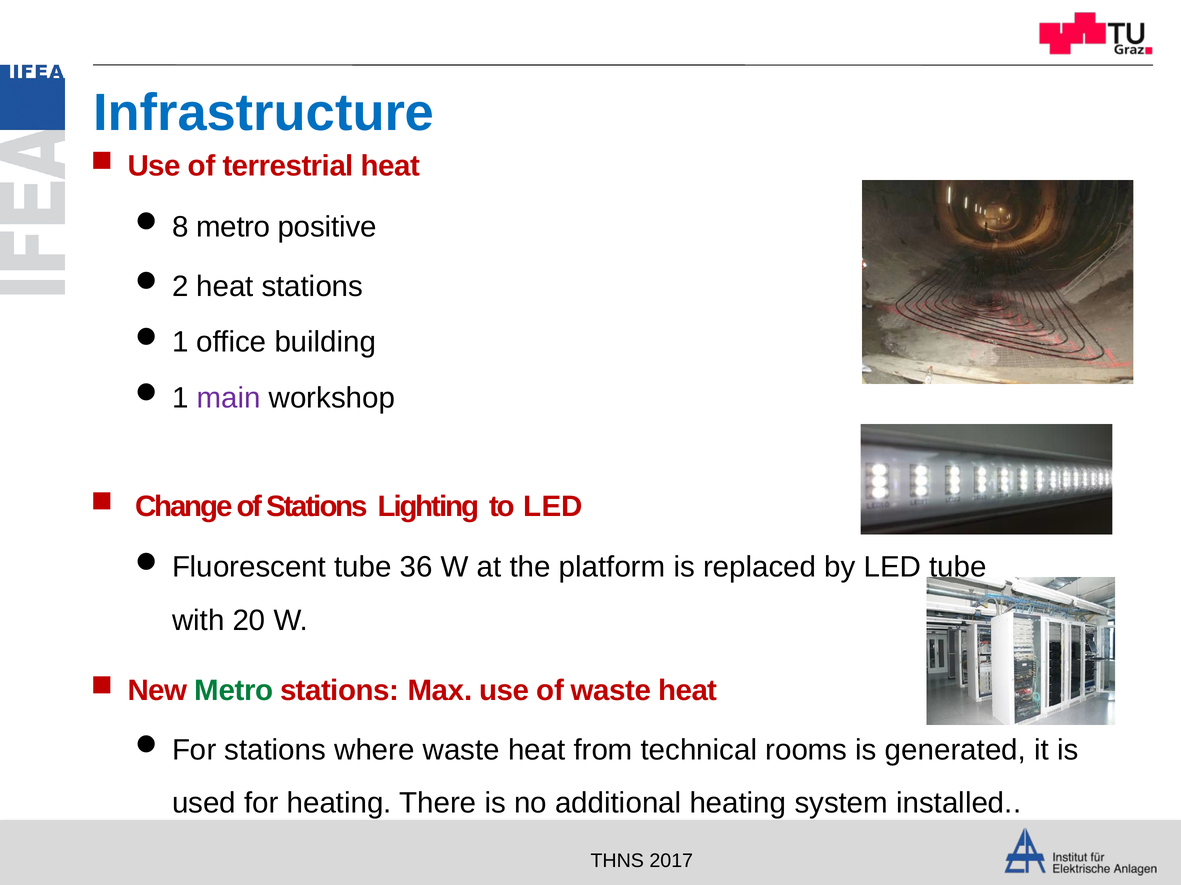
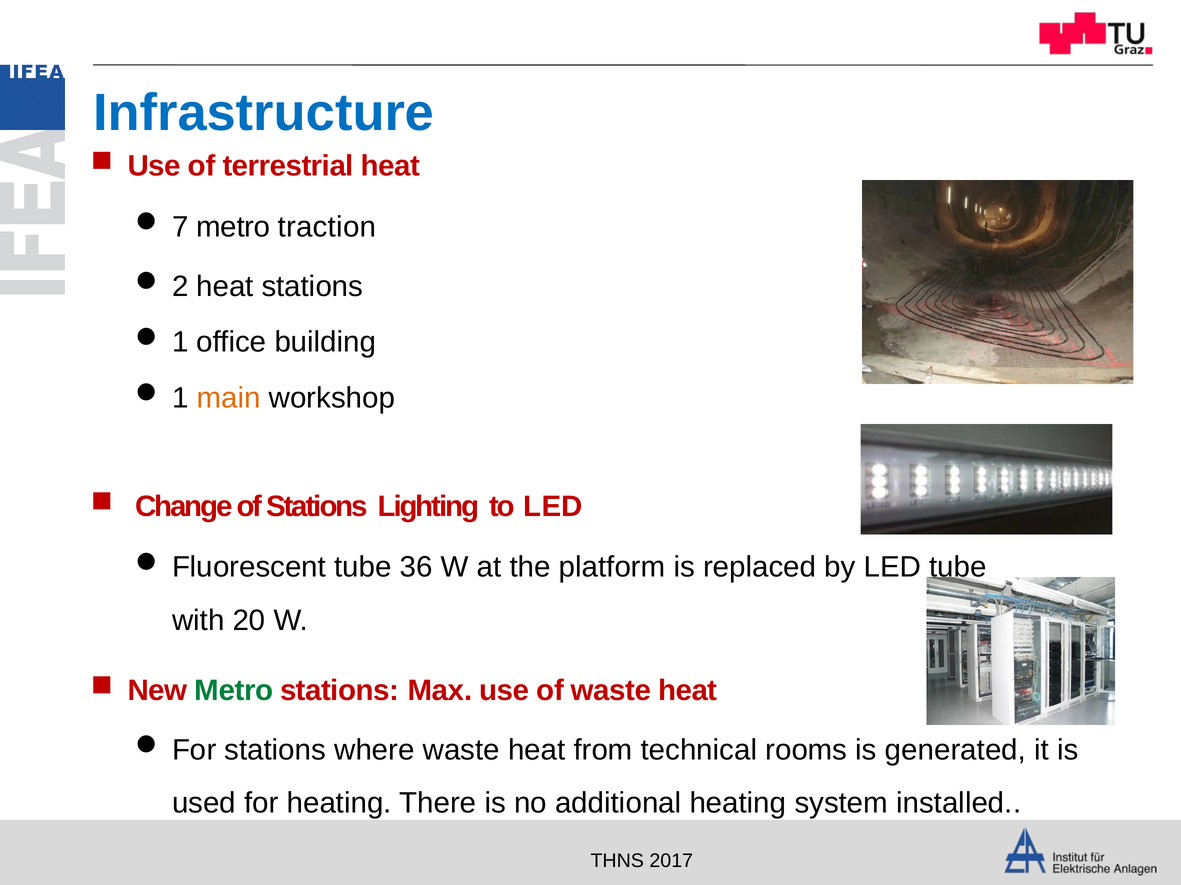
8: 8 -> 7
positive: positive -> traction
main colour: purple -> orange
